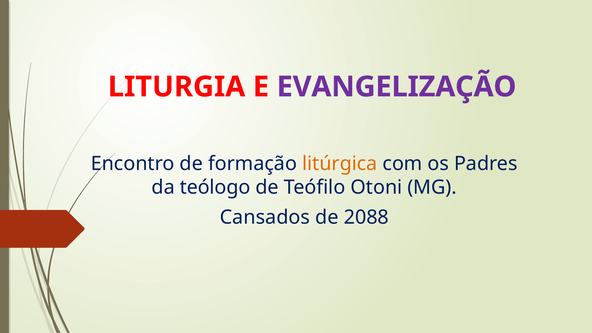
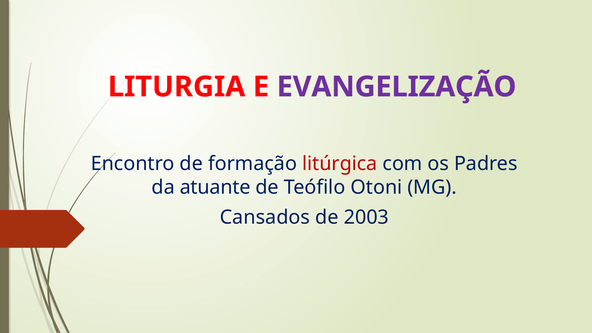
litúrgica colour: orange -> red
teólogo: teólogo -> atuante
2088: 2088 -> 2003
